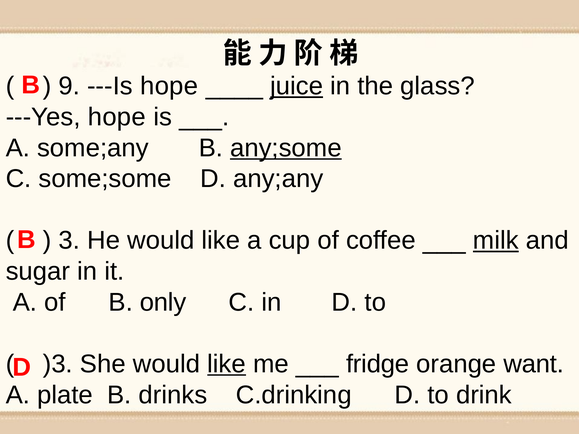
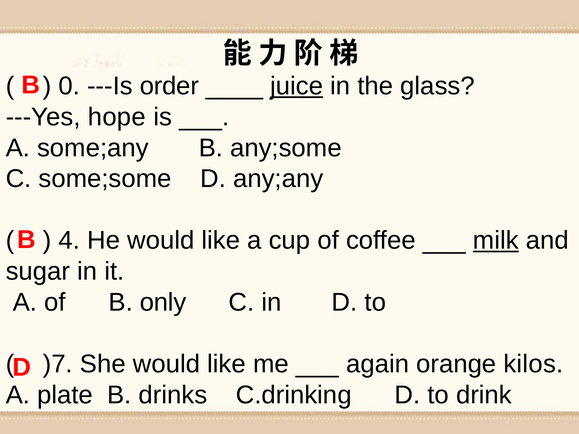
9: 9 -> 0
---Is hope: hope -> order
any;some underline: present -> none
3: 3 -> 4
)3: )3 -> )7
like at (227, 364) underline: present -> none
fridge: fridge -> again
want: want -> kilos
